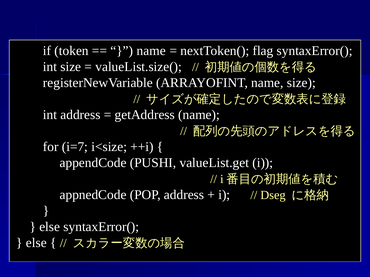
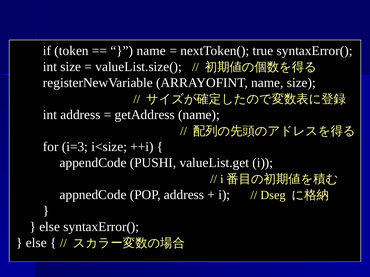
flag: flag -> true
i=7: i=7 -> i=3
